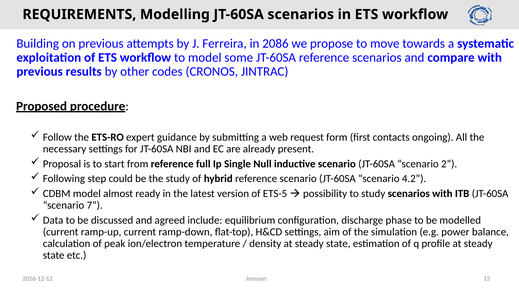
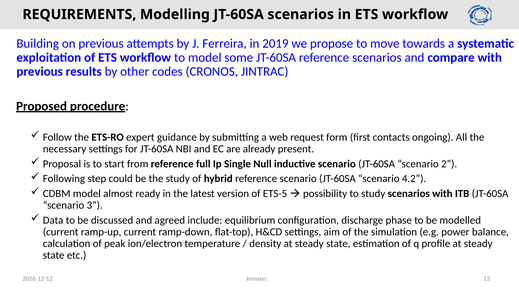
2086: 2086 -> 2019
7: 7 -> 3
